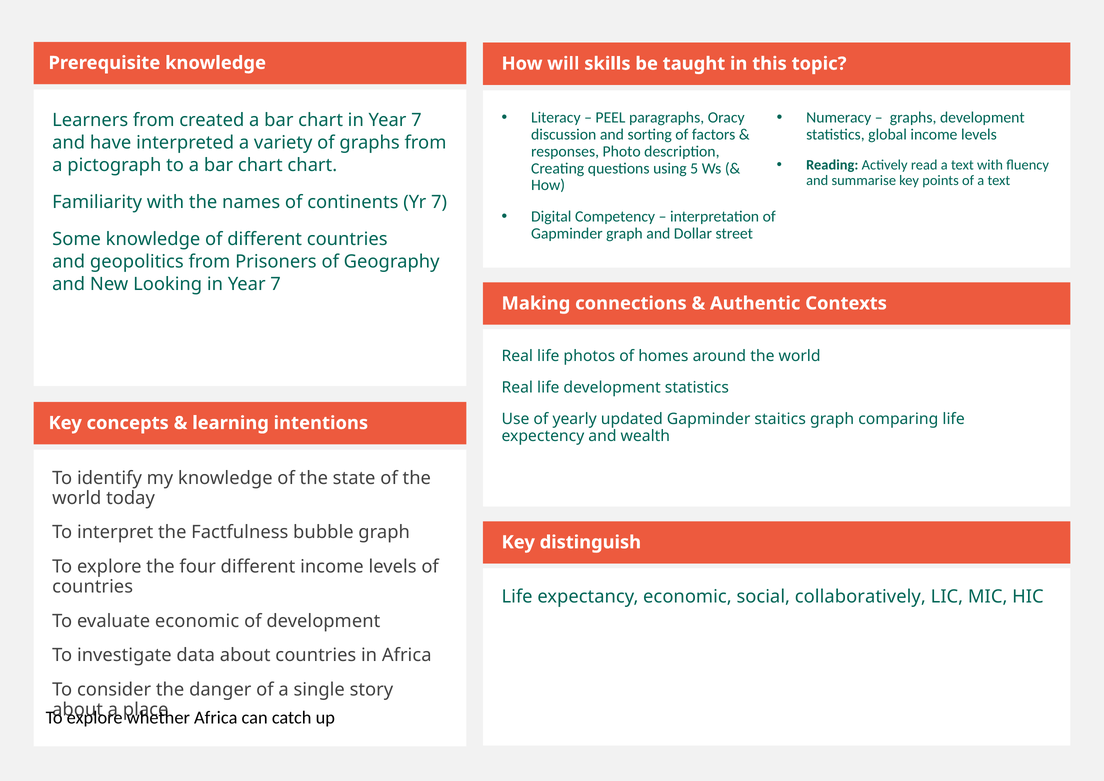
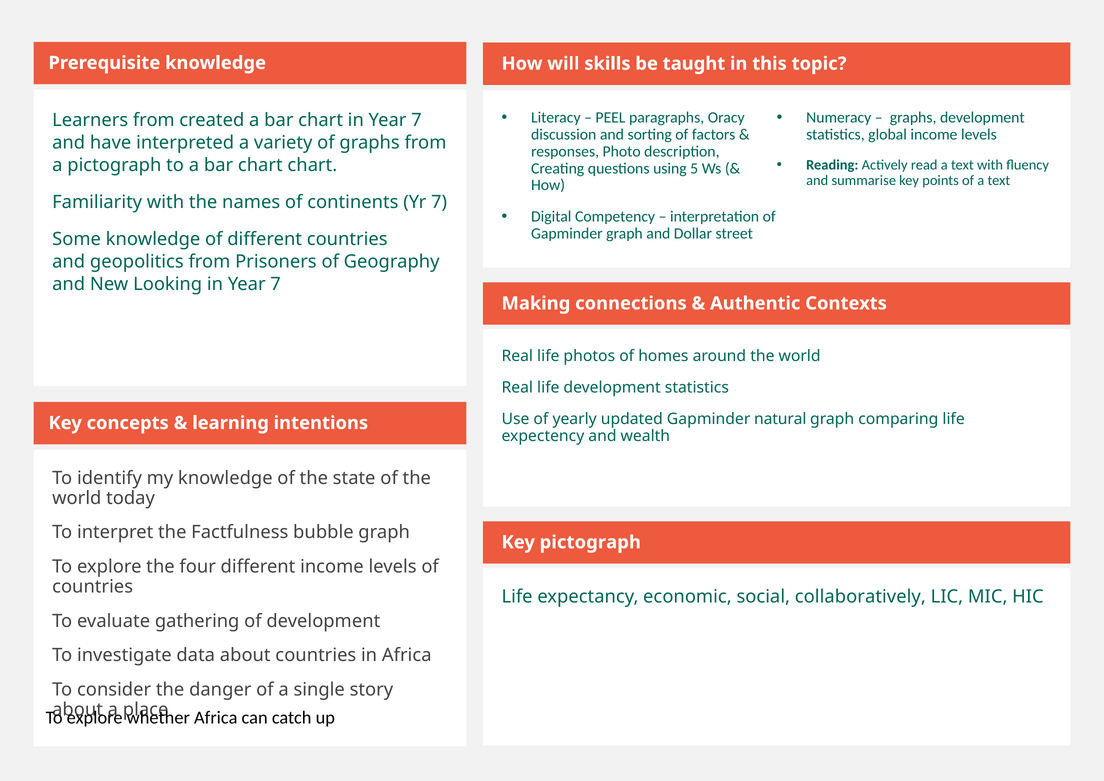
staitics: staitics -> natural
Key distinguish: distinguish -> pictograph
evaluate economic: economic -> gathering
